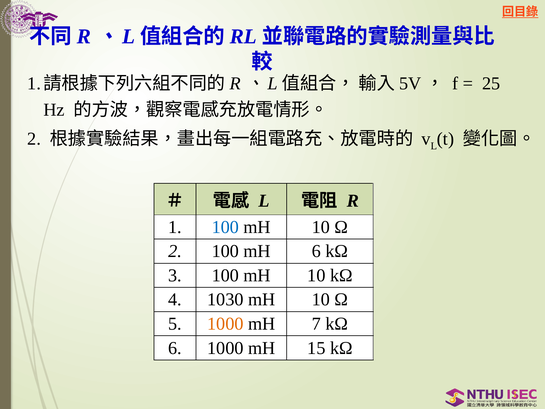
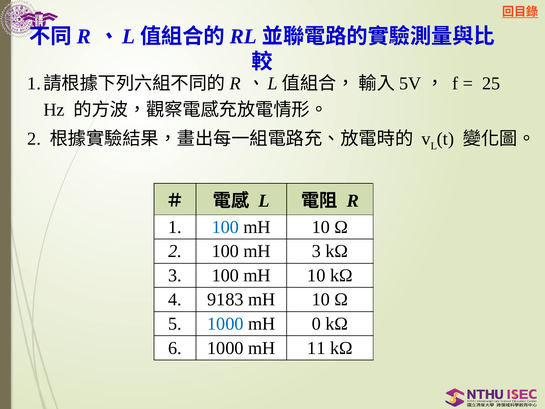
mH 6: 6 -> 3
1030: 1030 -> 9183
1000 at (225, 324) colour: orange -> blue
7: 7 -> 0
15: 15 -> 11
